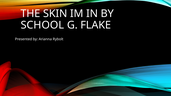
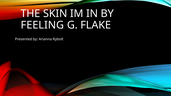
SCHOOL: SCHOOL -> FEELING
